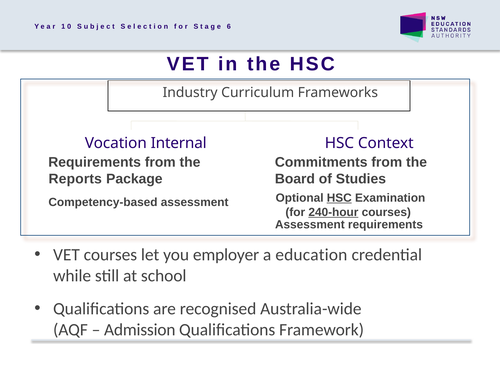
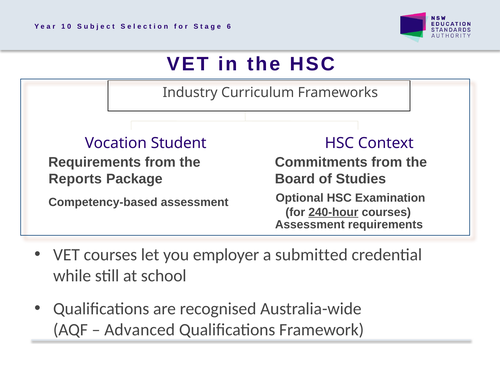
Internal: Internal -> Student
HSC at (339, 198) underline: present -> none
education: education -> submitted
Admission: Admission -> Advanced
